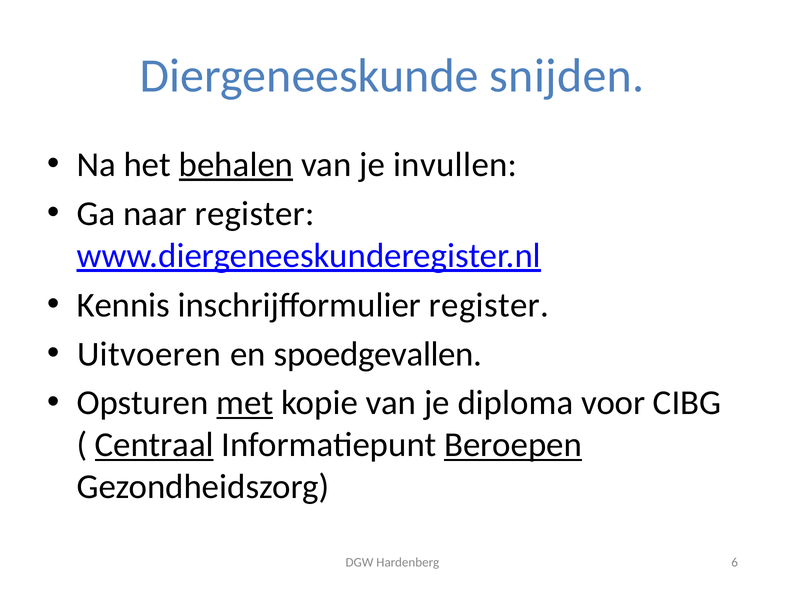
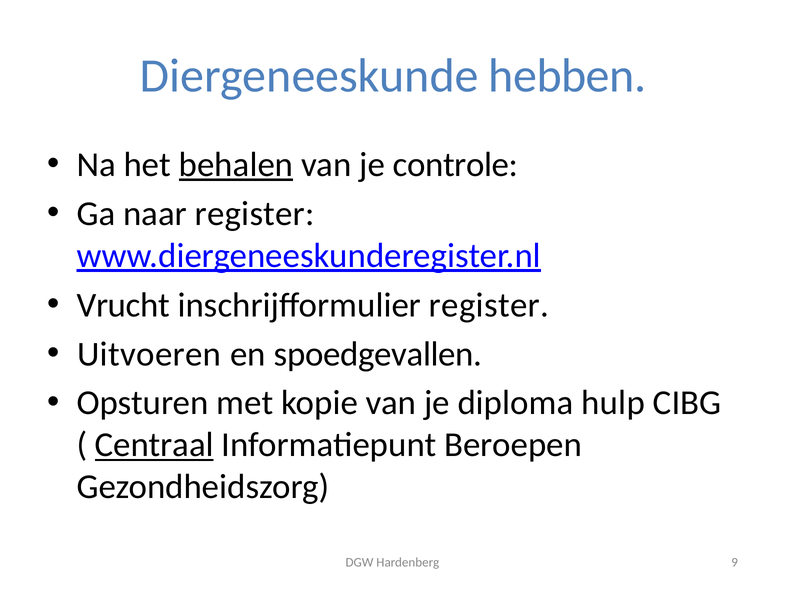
snijden: snijden -> hebben
invullen: invullen -> controle
Kennis: Kennis -> Vrucht
met underline: present -> none
voor: voor -> hulp
Beroepen underline: present -> none
6: 6 -> 9
